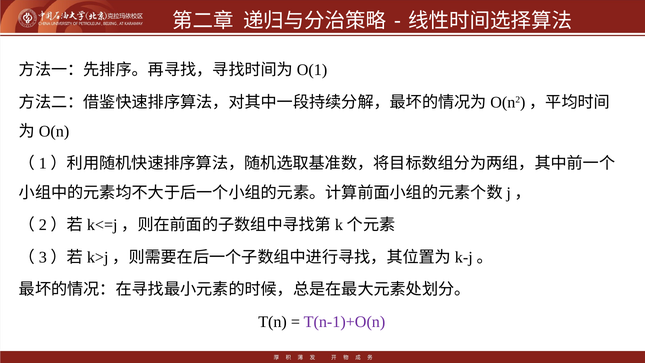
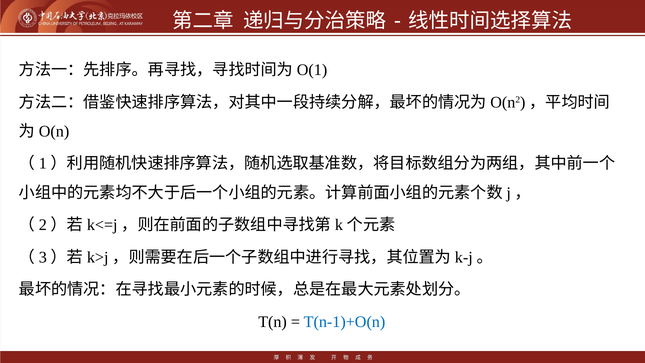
T(n-1)+O(n colour: purple -> blue
